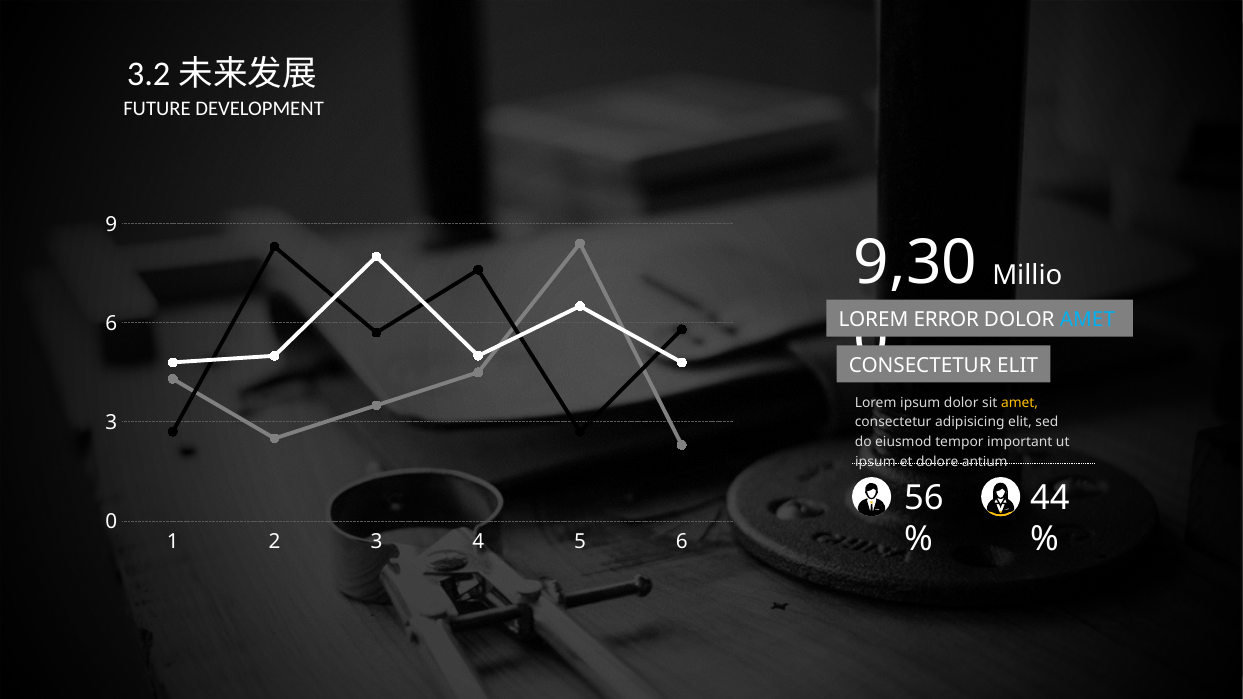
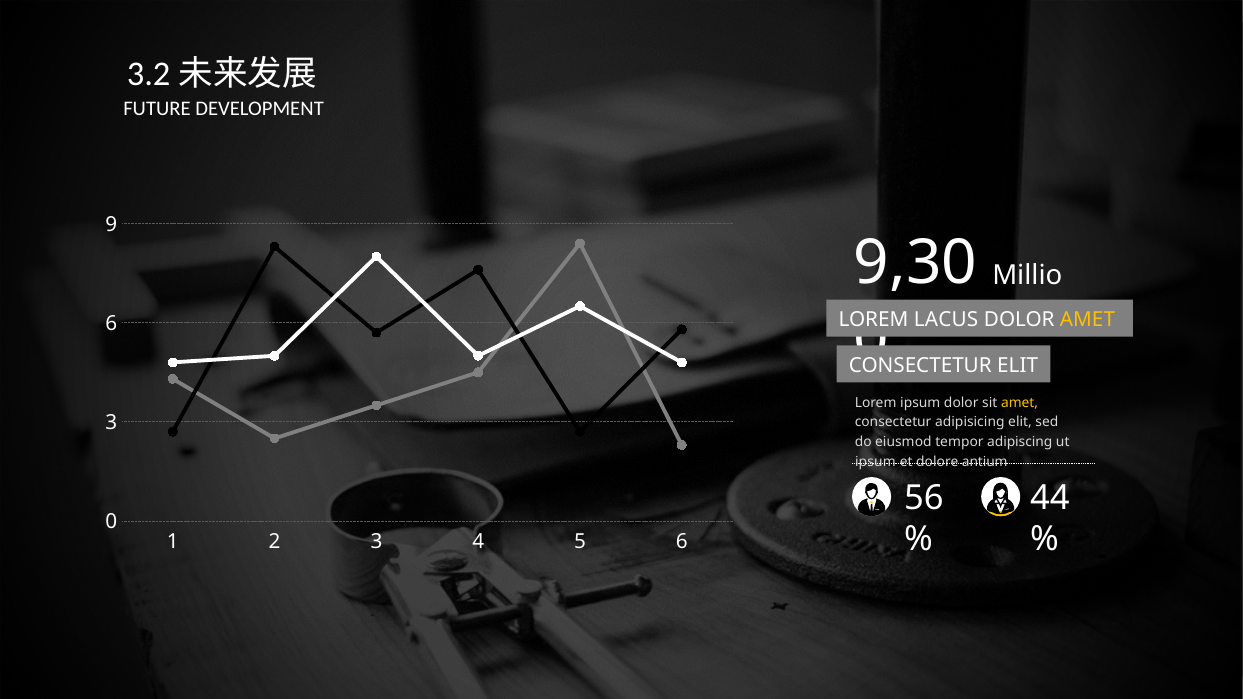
ERROR: ERROR -> LACUS
AMET at (1087, 320) colour: light blue -> yellow
important: important -> adipiscing
